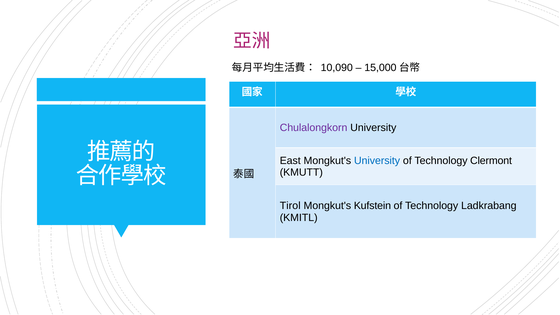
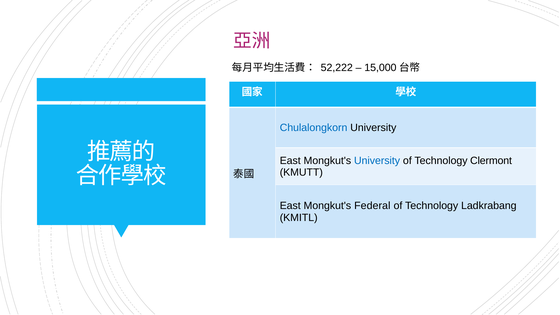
10,090: 10,090 -> 52,222
Chulalongkorn colour: purple -> blue
Tirol at (290, 206): Tirol -> East
Kufstein: Kufstein -> Federal
